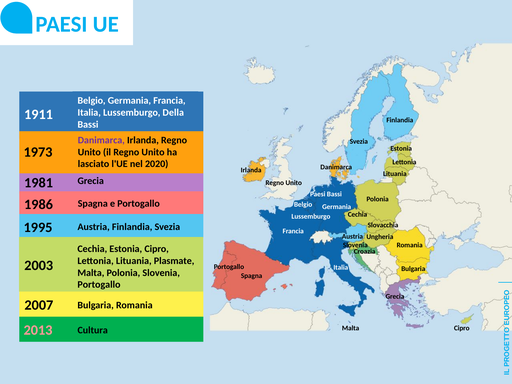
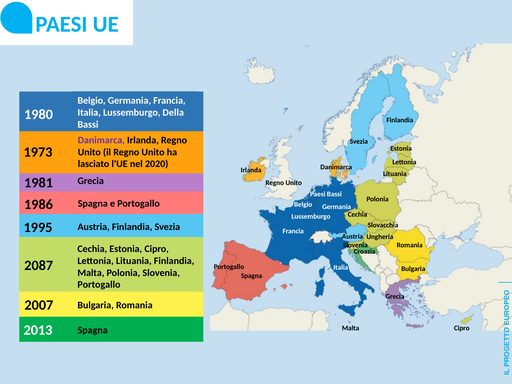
1911: 1911 -> 1980
Lituania Plasmate: Plasmate -> Finlandia
2003: 2003 -> 2087
2013 colour: pink -> white
Cultura at (93, 330): Cultura -> Spagna
